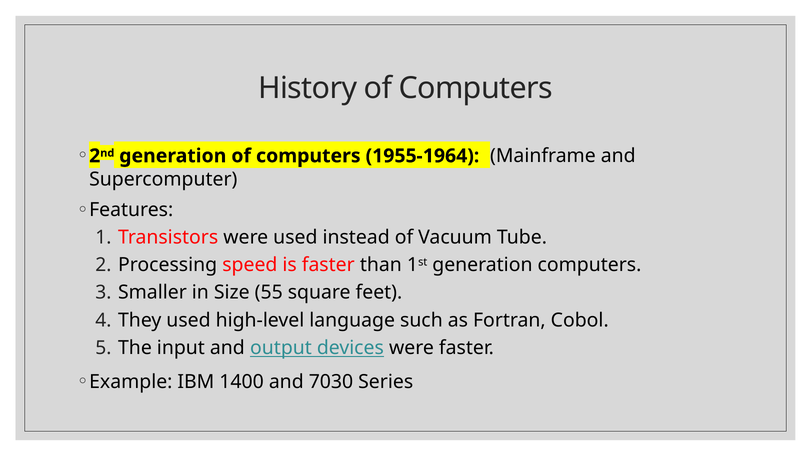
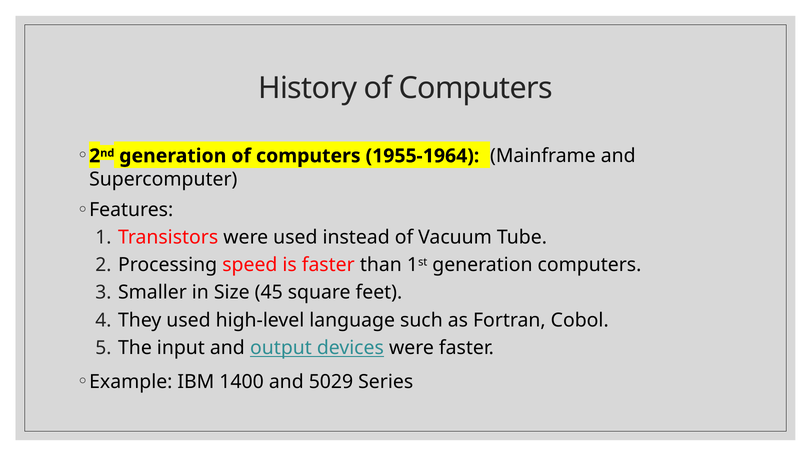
55: 55 -> 45
7030: 7030 -> 5029
